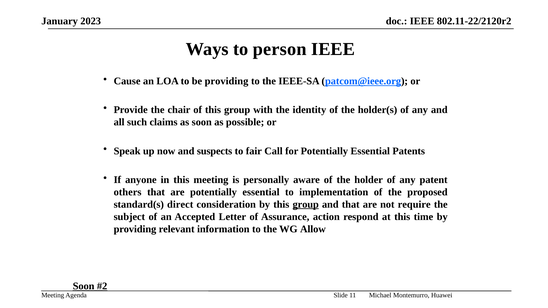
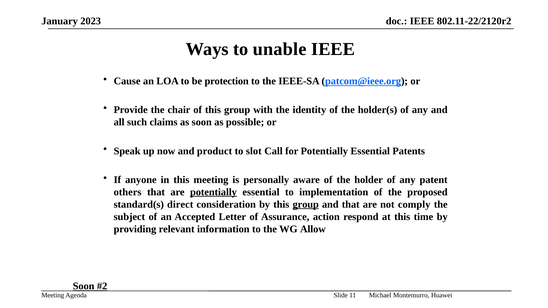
person: person -> unable
be providing: providing -> protection
suspects: suspects -> product
fair: fair -> slot
potentially at (214, 192) underline: none -> present
require: require -> comply
